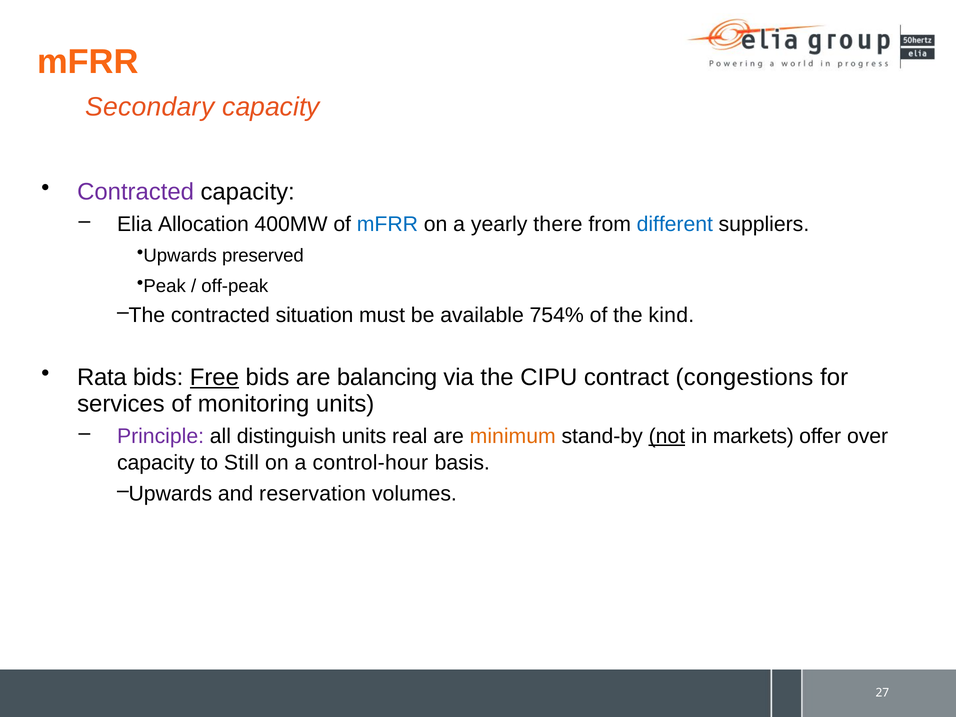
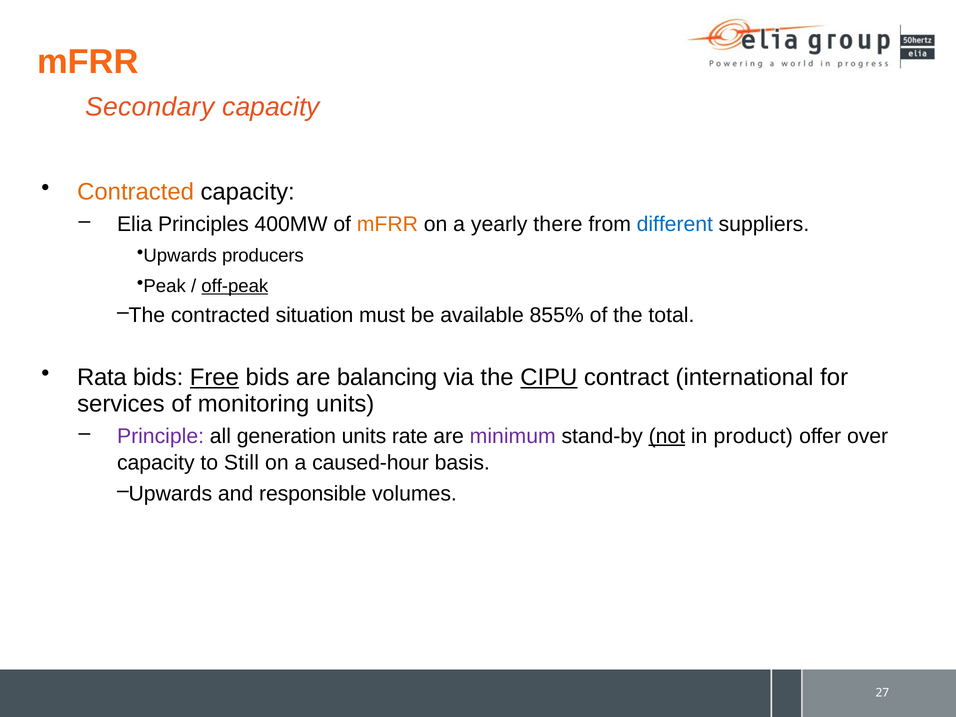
Contracted at (136, 192) colour: purple -> orange
Allocation: Allocation -> Principles
mFRR at (387, 224) colour: blue -> orange
preserved: preserved -> producers
off-peak underline: none -> present
754%: 754% -> 855%
kind: kind -> total
CIPU underline: none -> present
congestions: congestions -> international
distinguish: distinguish -> generation
real: real -> rate
minimum colour: orange -> purple
markets: markets -> product
control-hour: control-hour -> caused-hour
reservation: reservation -> responsible
